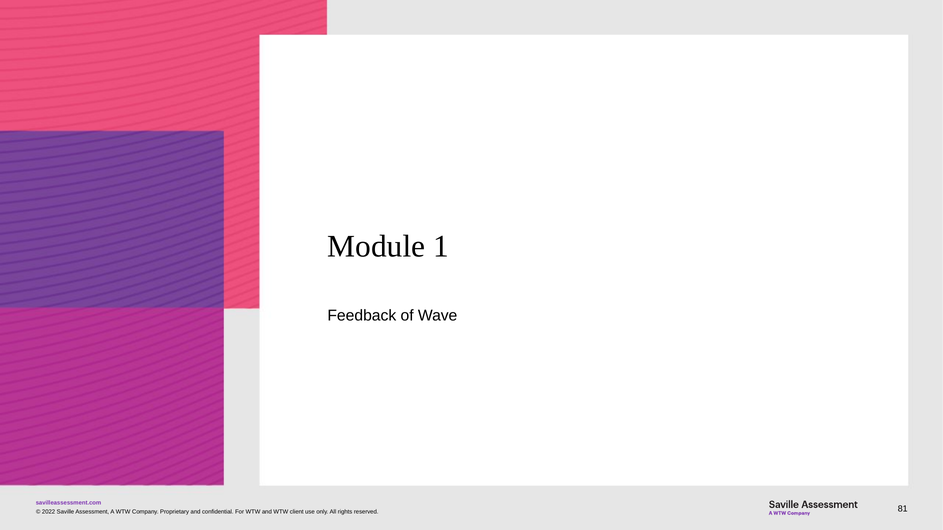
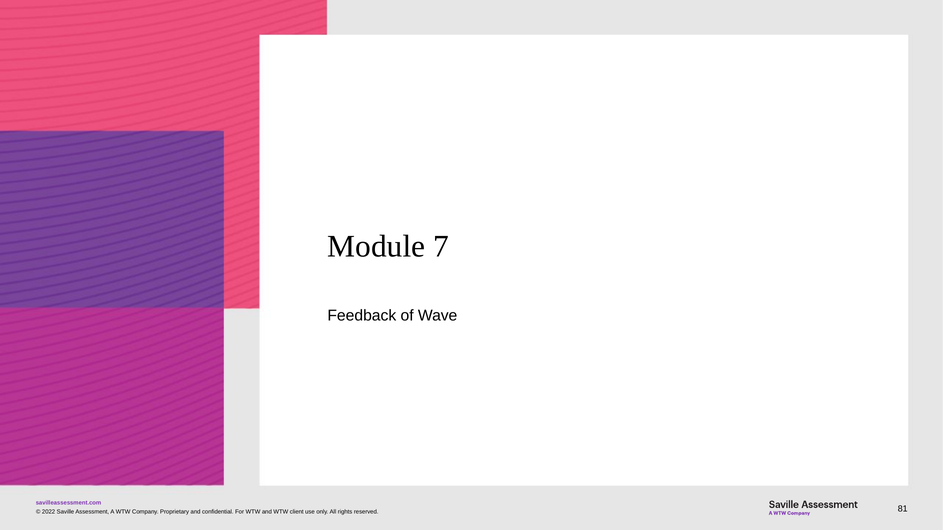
1: 1 -> 7
